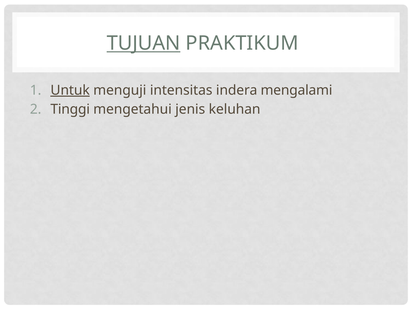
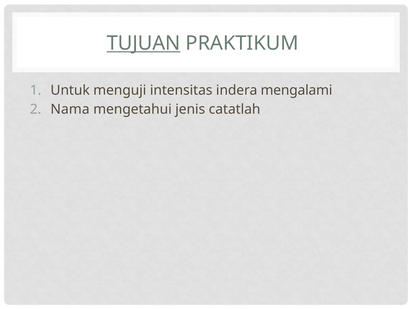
Untuk underline: present -> none
Tinggi: Tinggi -> Nama
keluhan: keluhan -> catatlah
